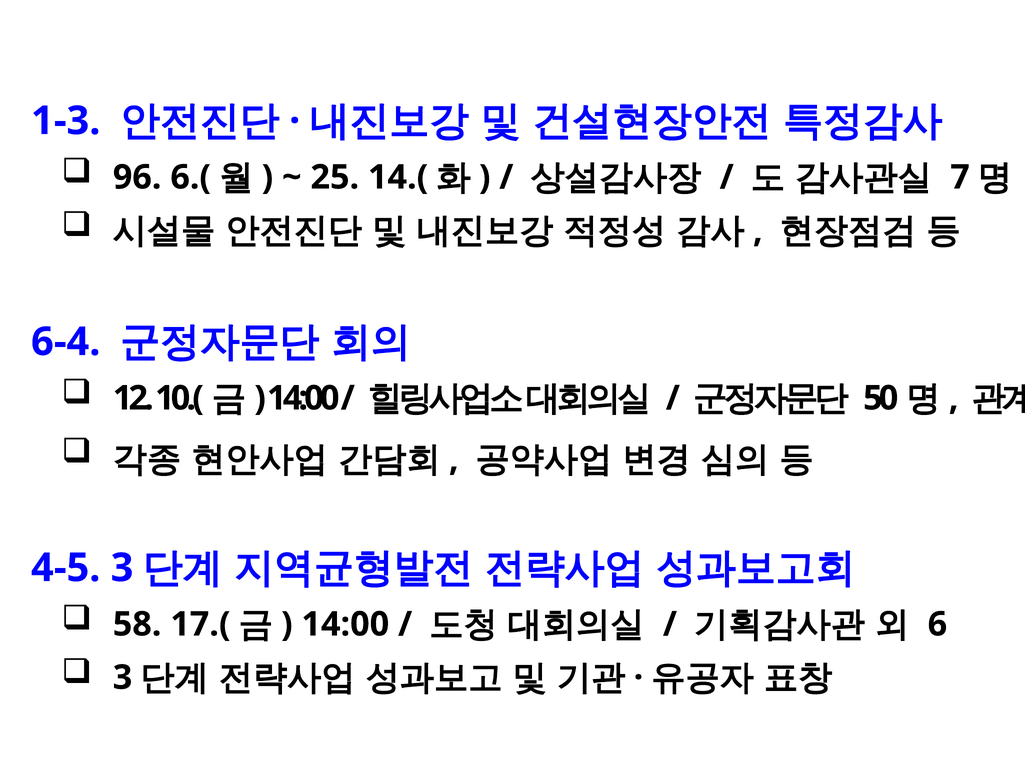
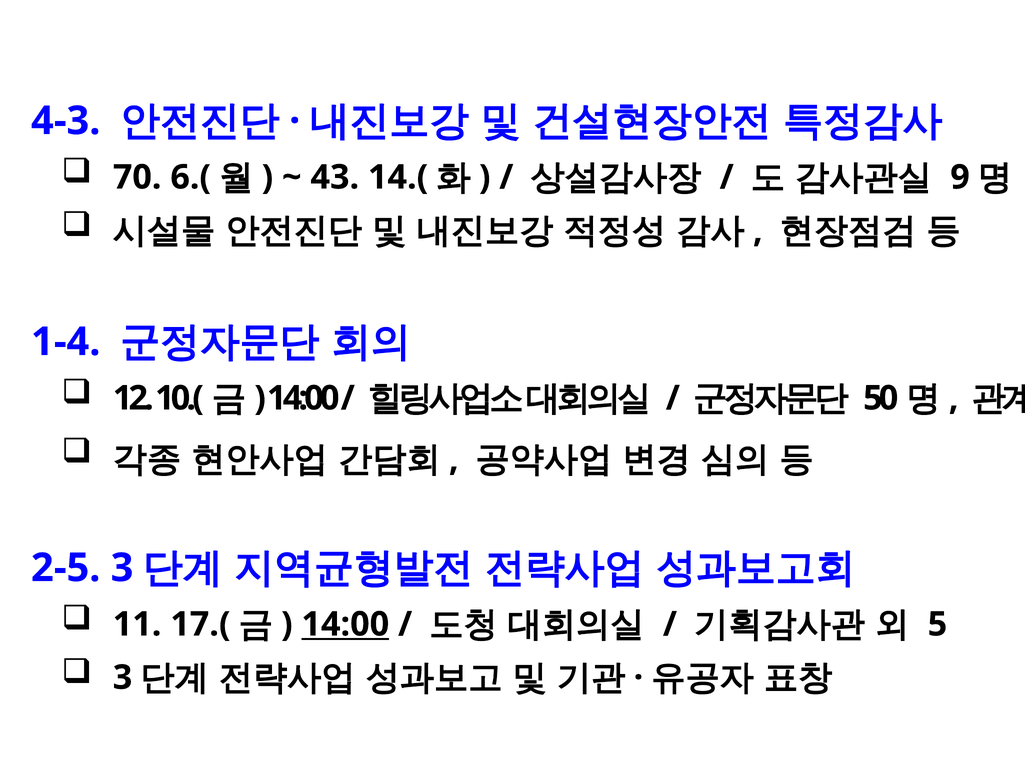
1-3: 1-3 -> 4-3
96: 96 -> 70
25: 25 -> 43
7: 7 -> 9
6-4: 6-4 -> 1-4
4-5: 4-5 -> 2-5
58: 58 -> 11
14:00 at (345, 624) underline: none -> present
6: 6 -> 5
